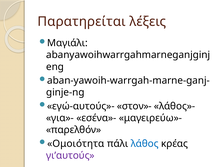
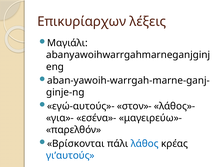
Παρατηρείται: Παρατηρείται -> Επικυρίαρχων
Ομοιότητα: Ομοιότητα -> Βρίσκονται
γι’αυτούς colour: purple -> blue
